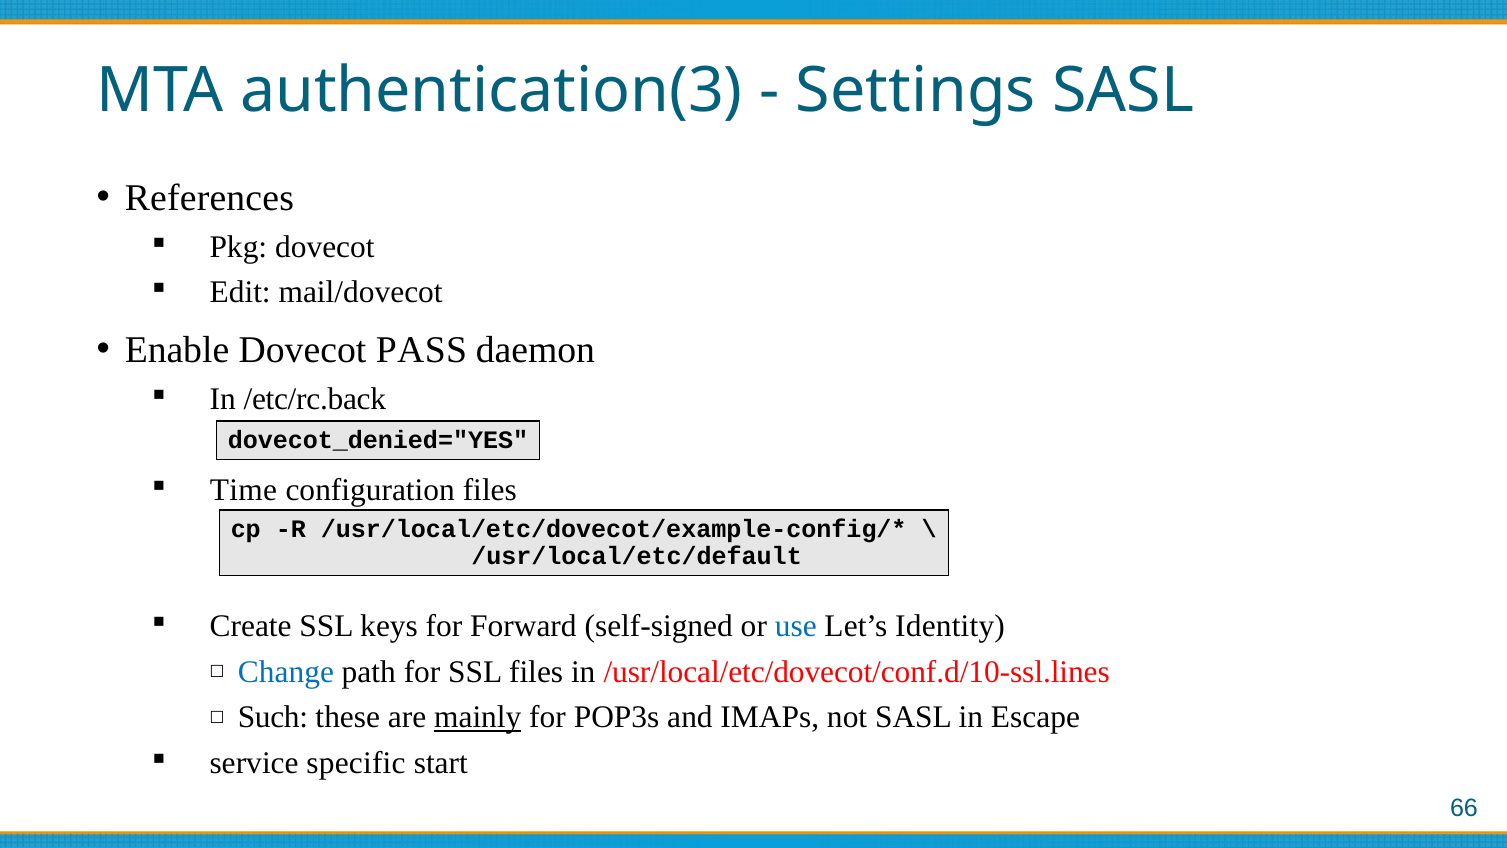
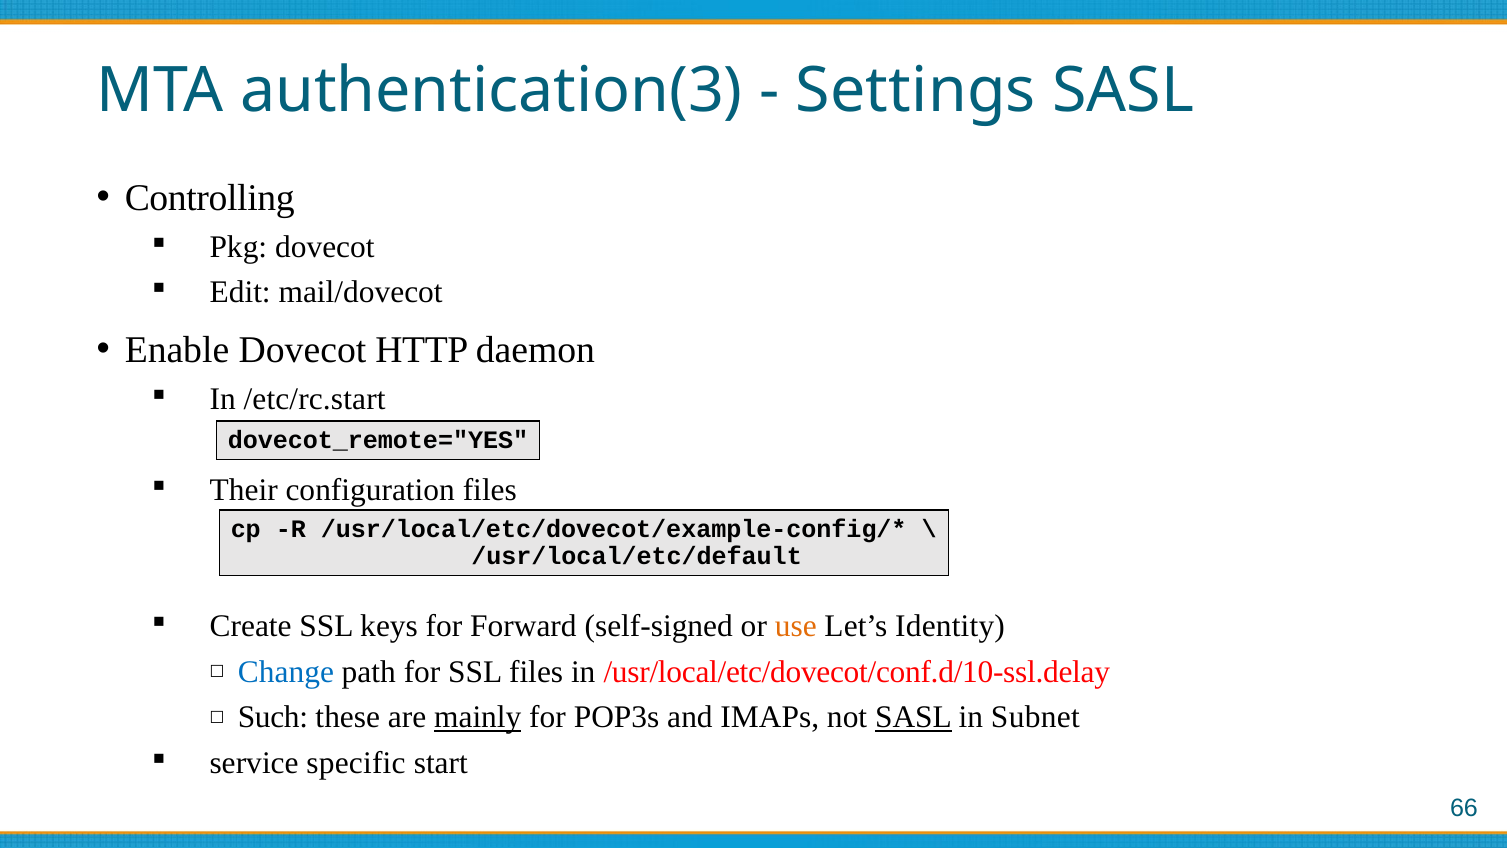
References: References -> Controlling
PASS: PASS -> HTTP
/etc/rc.back: /etc/rc.back -> /etc/rc.start
dovecot_denied="YES: dovecot_denied="YES -> dovecot_remote="YES
Time: Time -> Their
use colour: blue -> orange
/usr/local/etc/dovecot/conf.d/10-ssl.lines: /usr/local/etc/dovecot/conf.d/10-ssl.lines -> /usr/local/etc/dovecot/conf.d/10-ssl.delay
SASL at (913, 717) underline: none -> present
Escape: Escape -> Subnet
